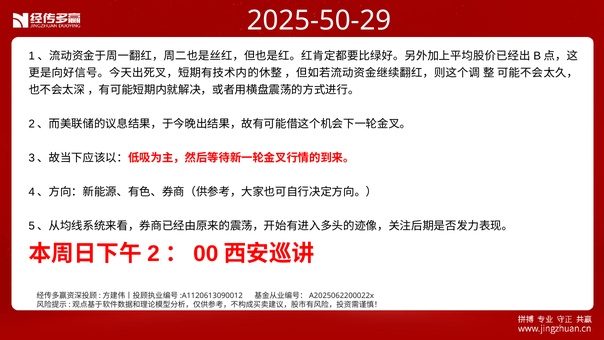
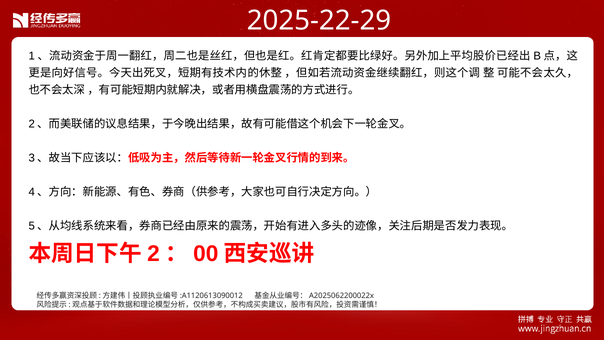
2025-50-29: 2025-50-29 -> 2025-22-29
